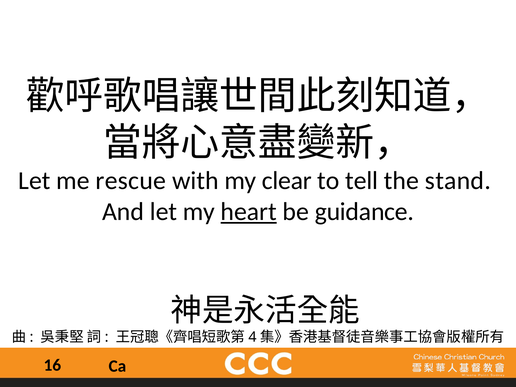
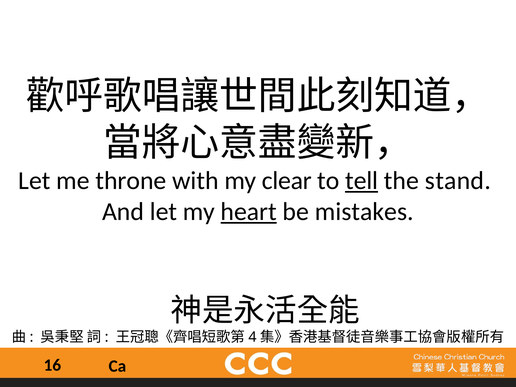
rescue: rescue -> throne
tell underline: none -> present
guidance: guidance -> mistakes
